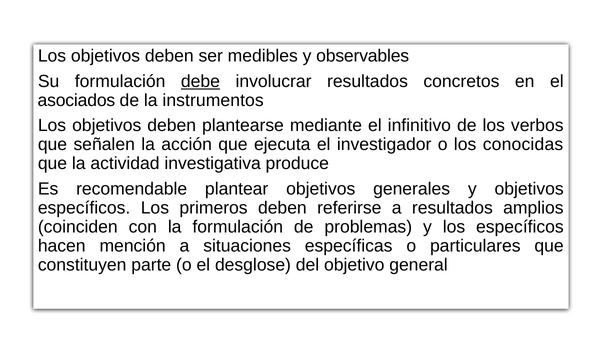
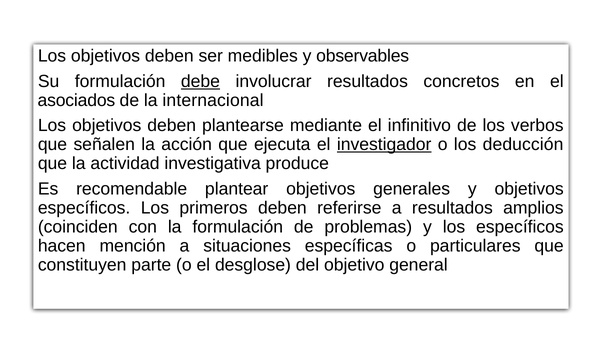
instrumentos: instrumentos -> internacional
investigador underline: none -> present
conocidas: conocidas -> deducción
